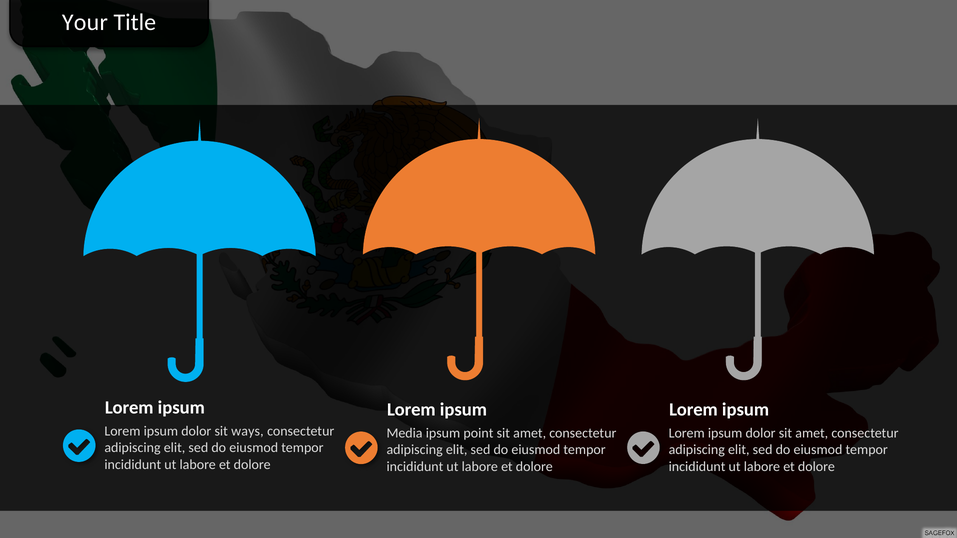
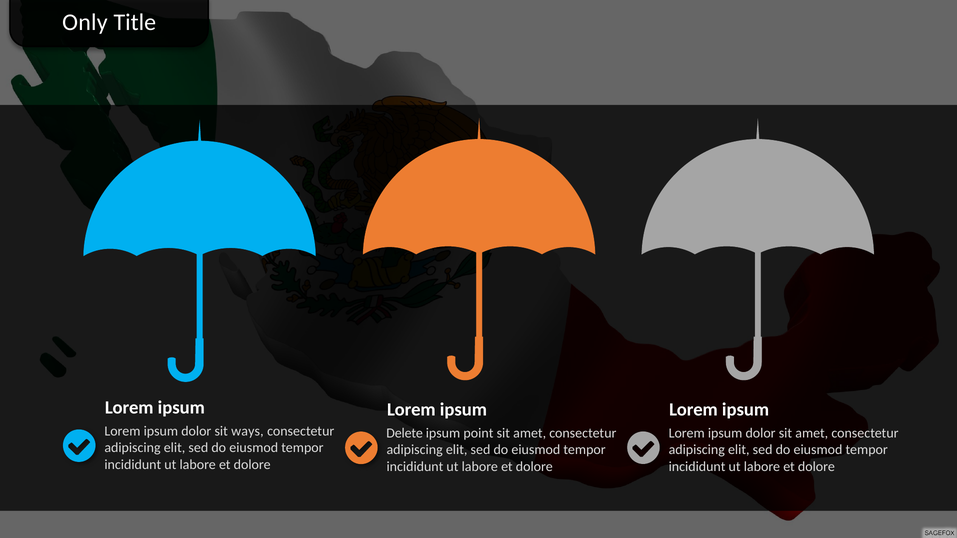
Your: Your -> Only
Media: Media -> Delete
